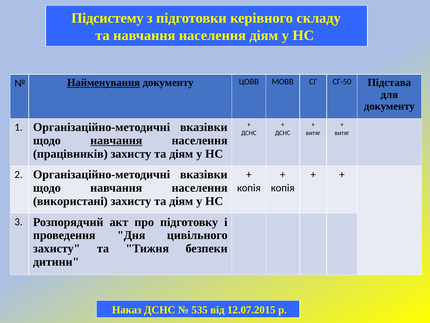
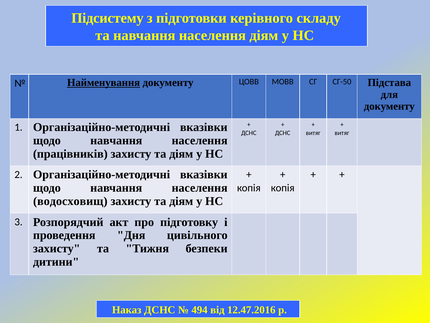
навчання at (116, 140) underline: present -> none
використані: використані -> водосховищ
535: 535 -> 494
12.07.2015: 12.07.2015 -> 12.47.2016
